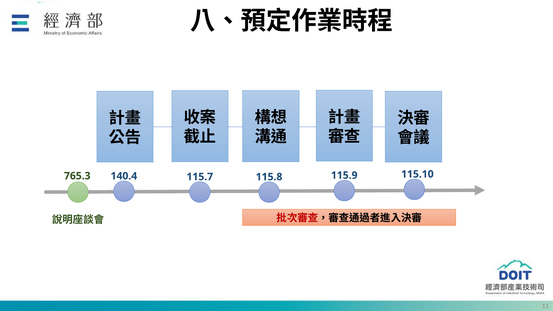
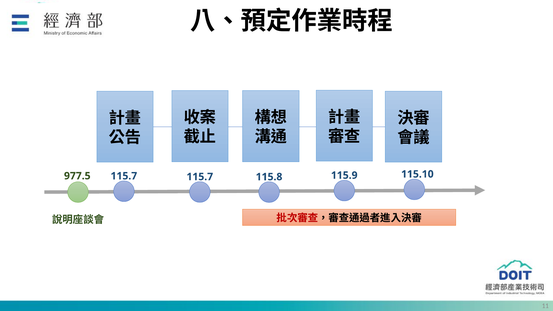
765.3: 765.3 -> 977.5
140.4 at (124, 176): 140.4 -> 115.7
